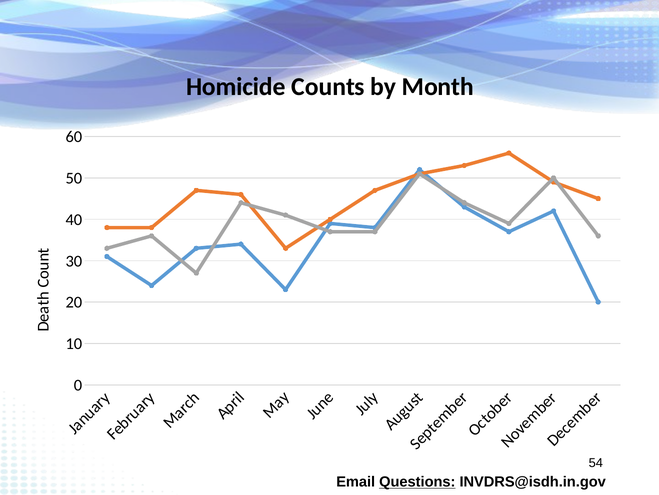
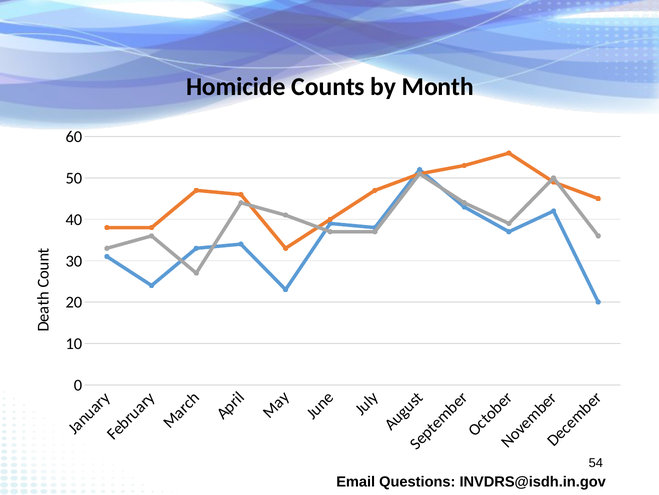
Questions underline: present -> none
